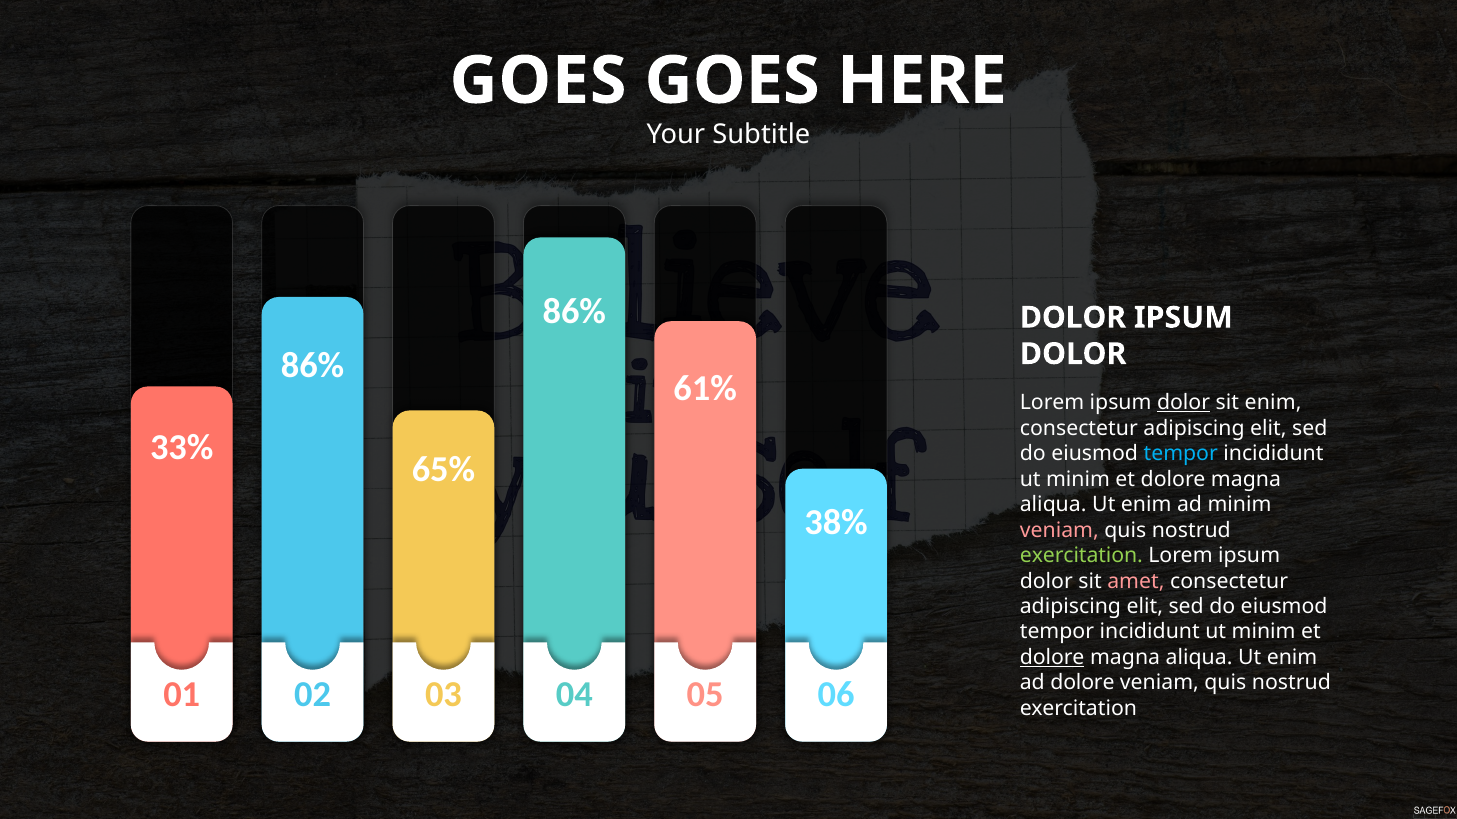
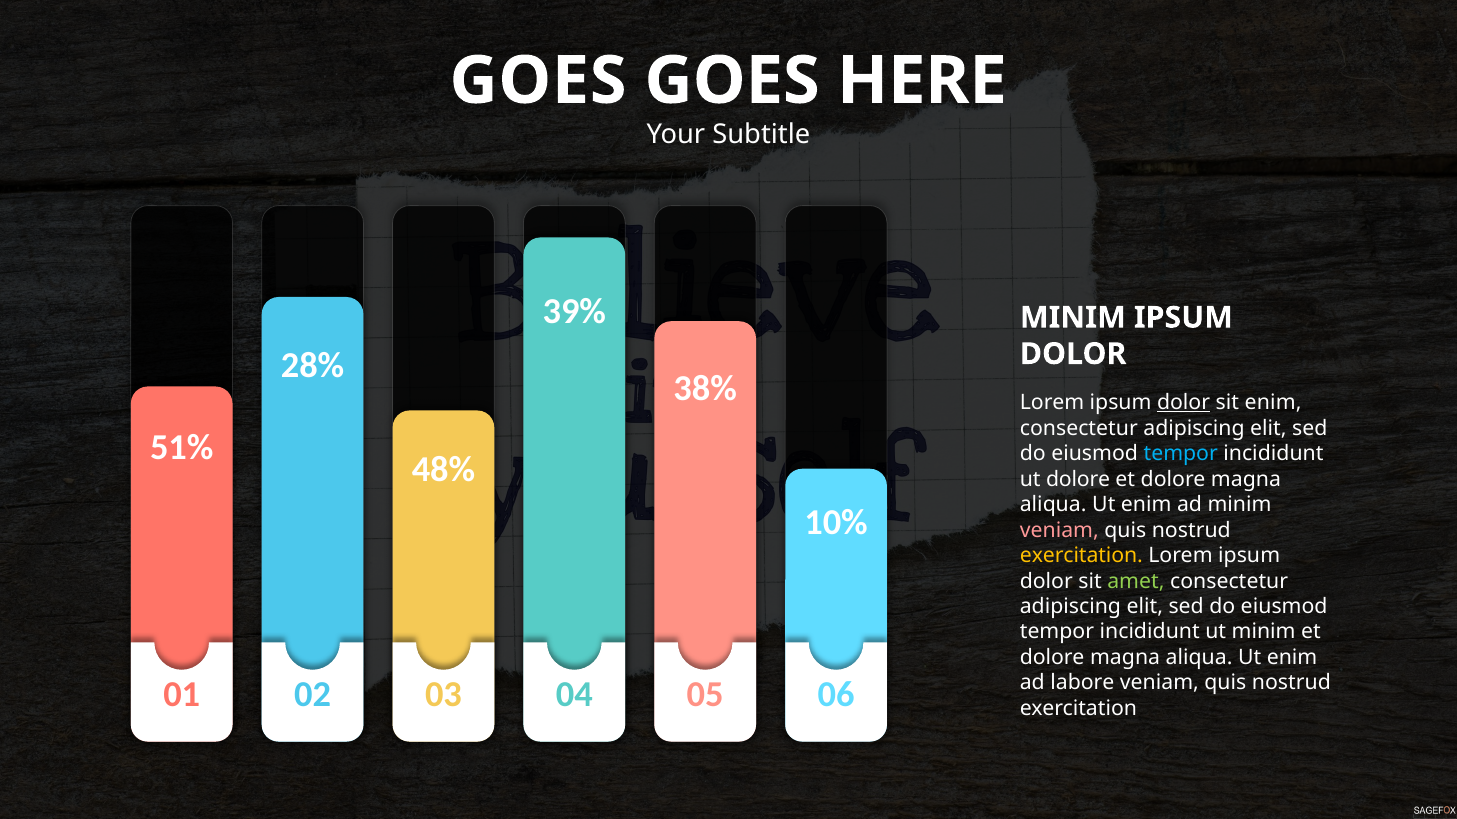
86% at (574, 312): 86% -> 39%
DOLOR at (1073, 318): DOLOR -> MINIM
86% at (313, 366): 86% -> 28%
61%: 61% -> 38%
33%: 33% -> 51%
65%: 65% -> 48%
minim at (1078, 479): minim -> dolore
38%: 38% -> 10%
exercitation at (1081, 556) colour: light green -> yellow
amet colour: pink -> light green
dolore at (1052, 658) underline: present -> none
ad dolore: dolore -> labore
